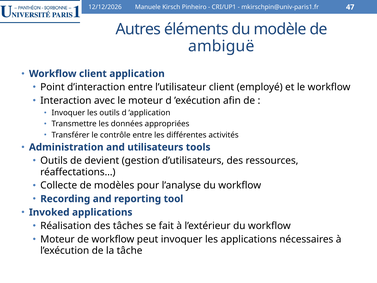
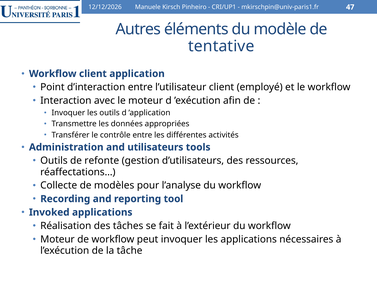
ambiguë: ambiguë -> tentative
devient: devient -> refonte
